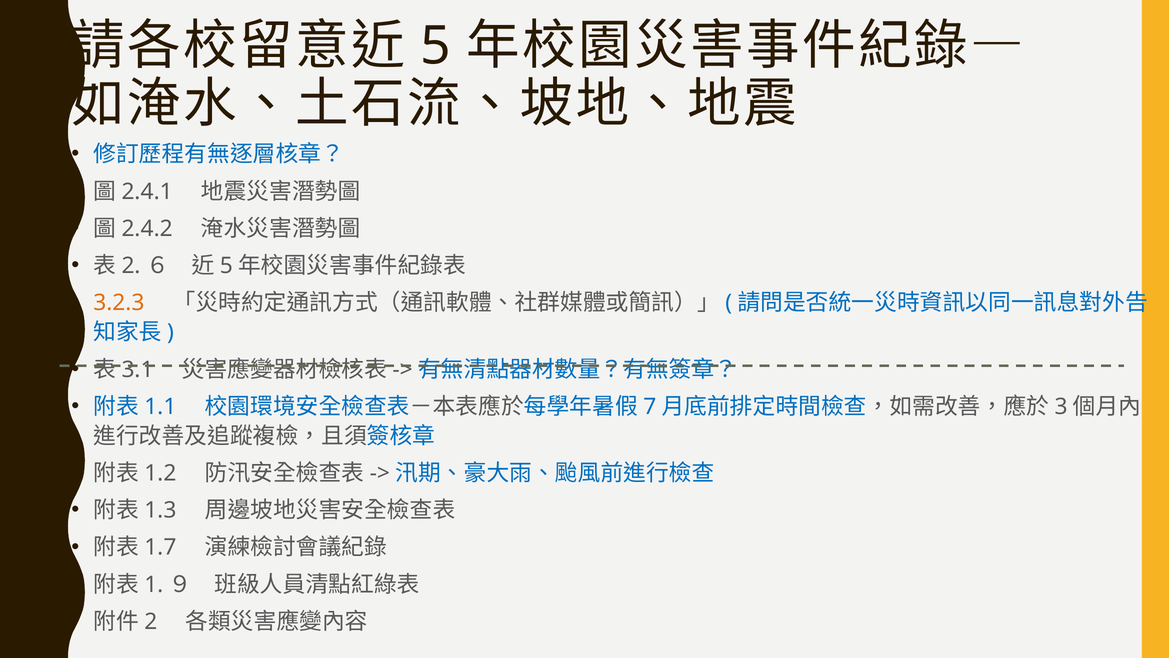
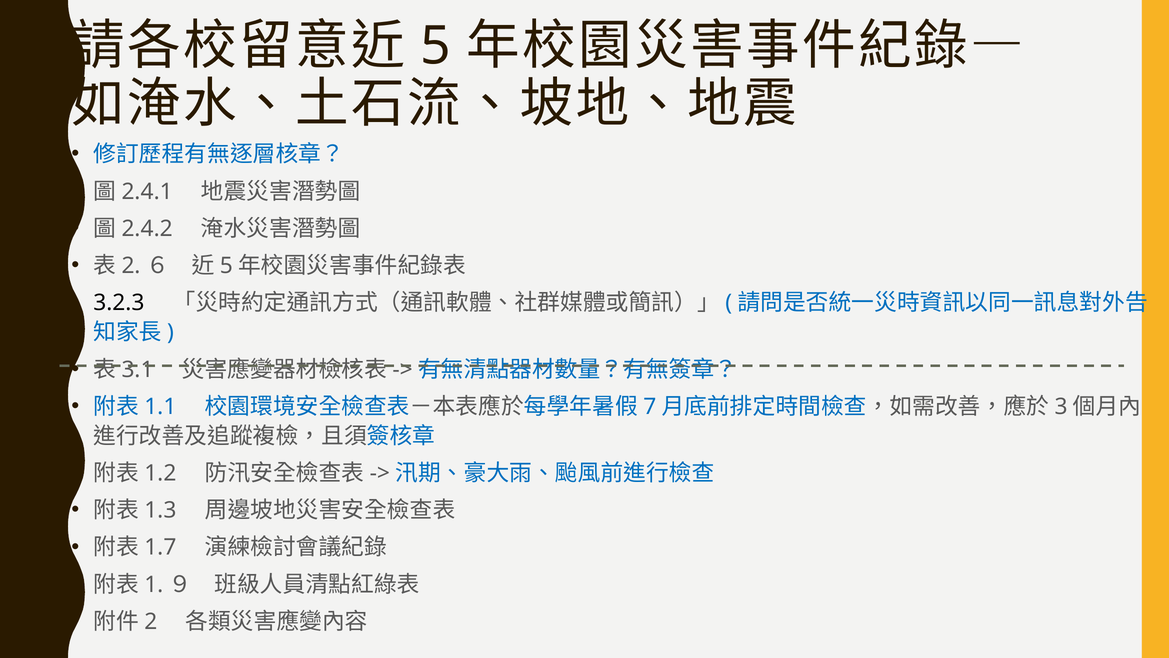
3.2.3 colour: orange -> black
